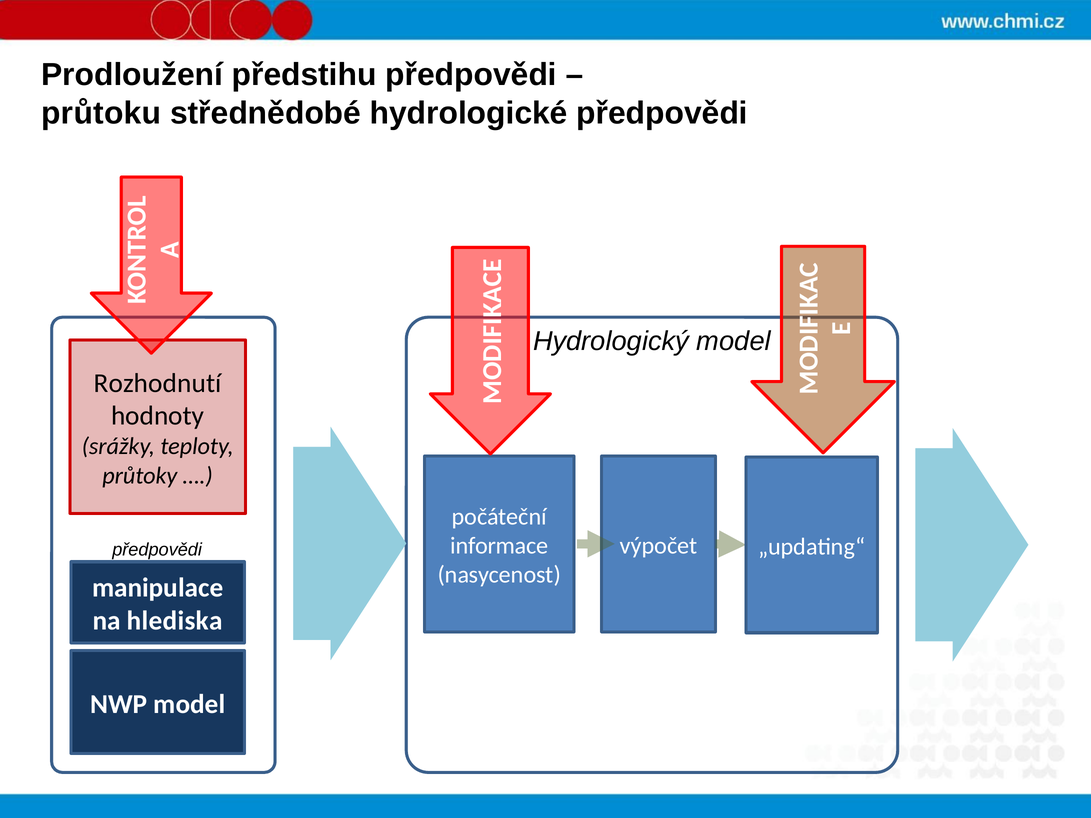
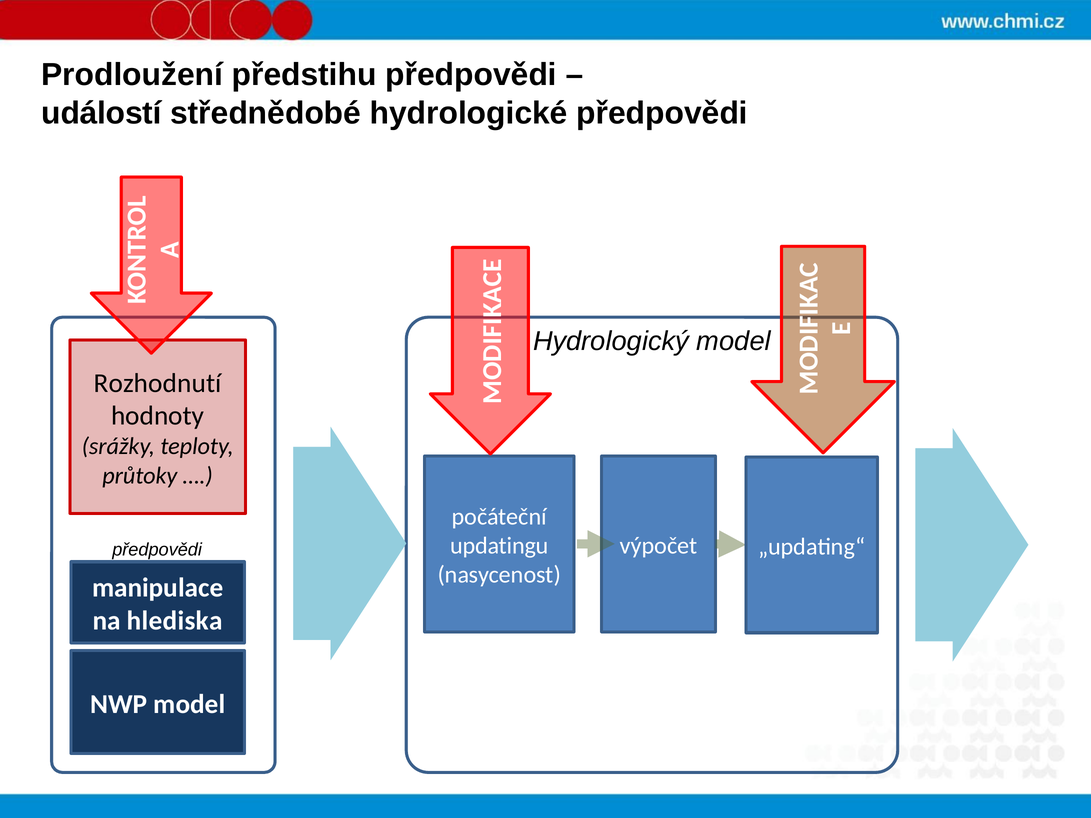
průtoku: průtoku -> událostí
informace: informace -> updatingu
